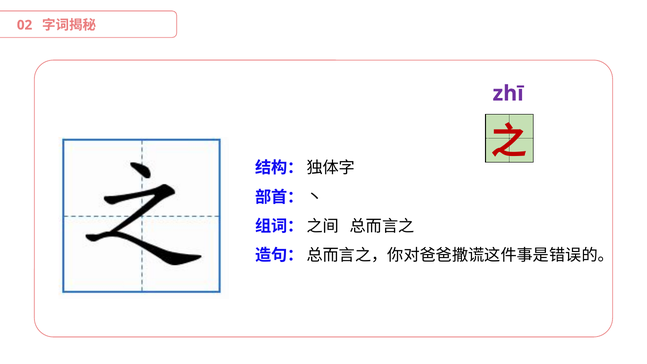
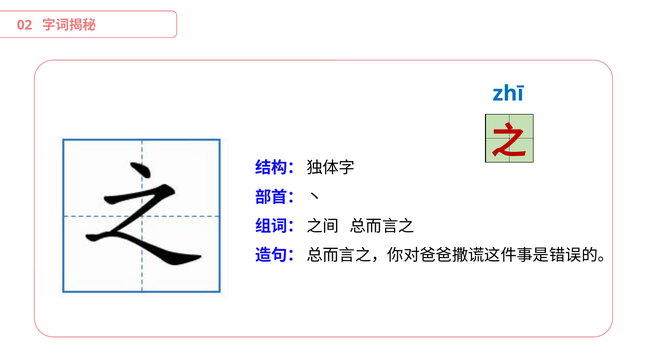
zhī colour: purple -> blue
